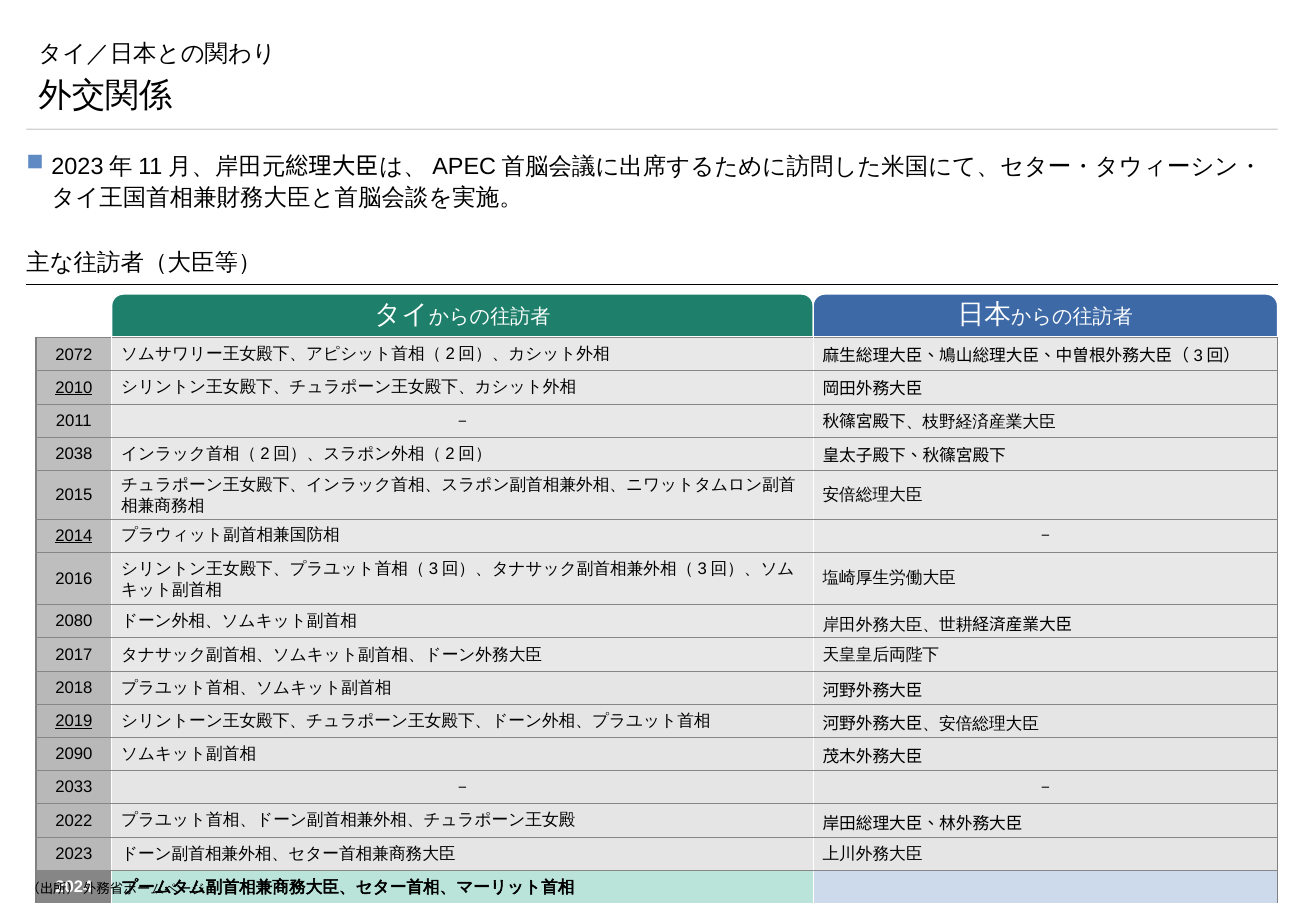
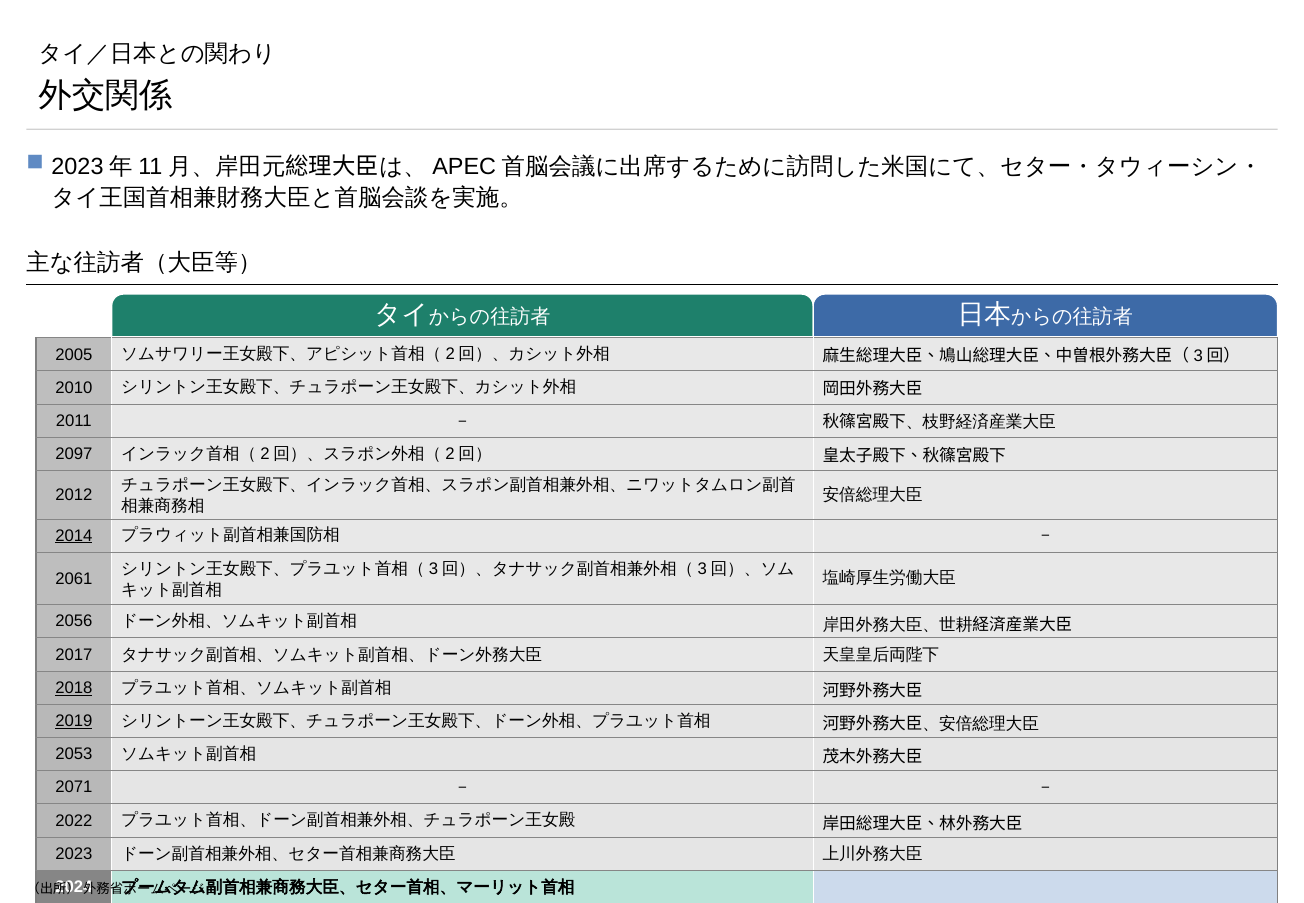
2072: 2072 -> 2005
2010 underline: present -> none
2038: 2038 -> 2097
2015: 2015 -> 2012
2016: 2016 -> 2061
2080: 2080 -> 2056
2018 underline: none -> present
2090: 2090 -> 2053
2033: 2033 -> 2071
